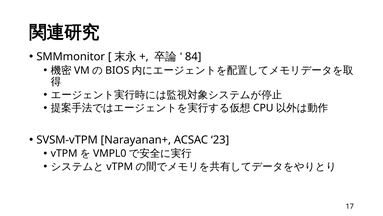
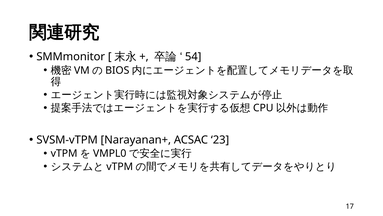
84: 84 -> 54
